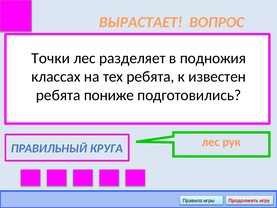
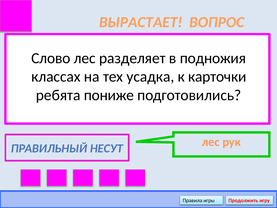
Точки: Точки -> Слово
тех ребята: ребята -> усадка
известен: известен -> карточки
КРУГА: КРУГА -> НЕСУТ
